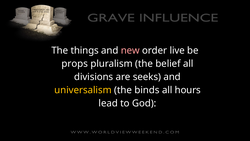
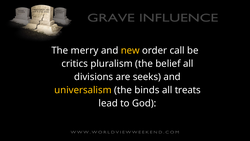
things: things -> merry
new colour: pink -> yellow
live: live -> call
props: props -> critics
hours: hours -> treats
